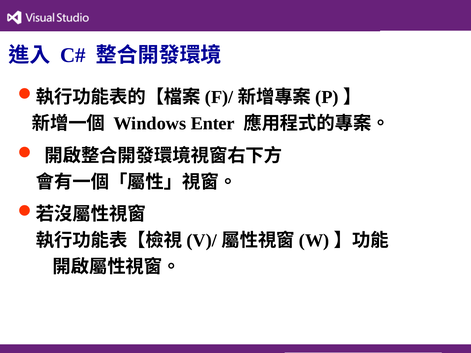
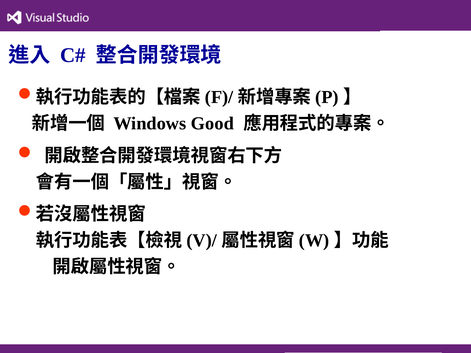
Enter: Enter -> Good
